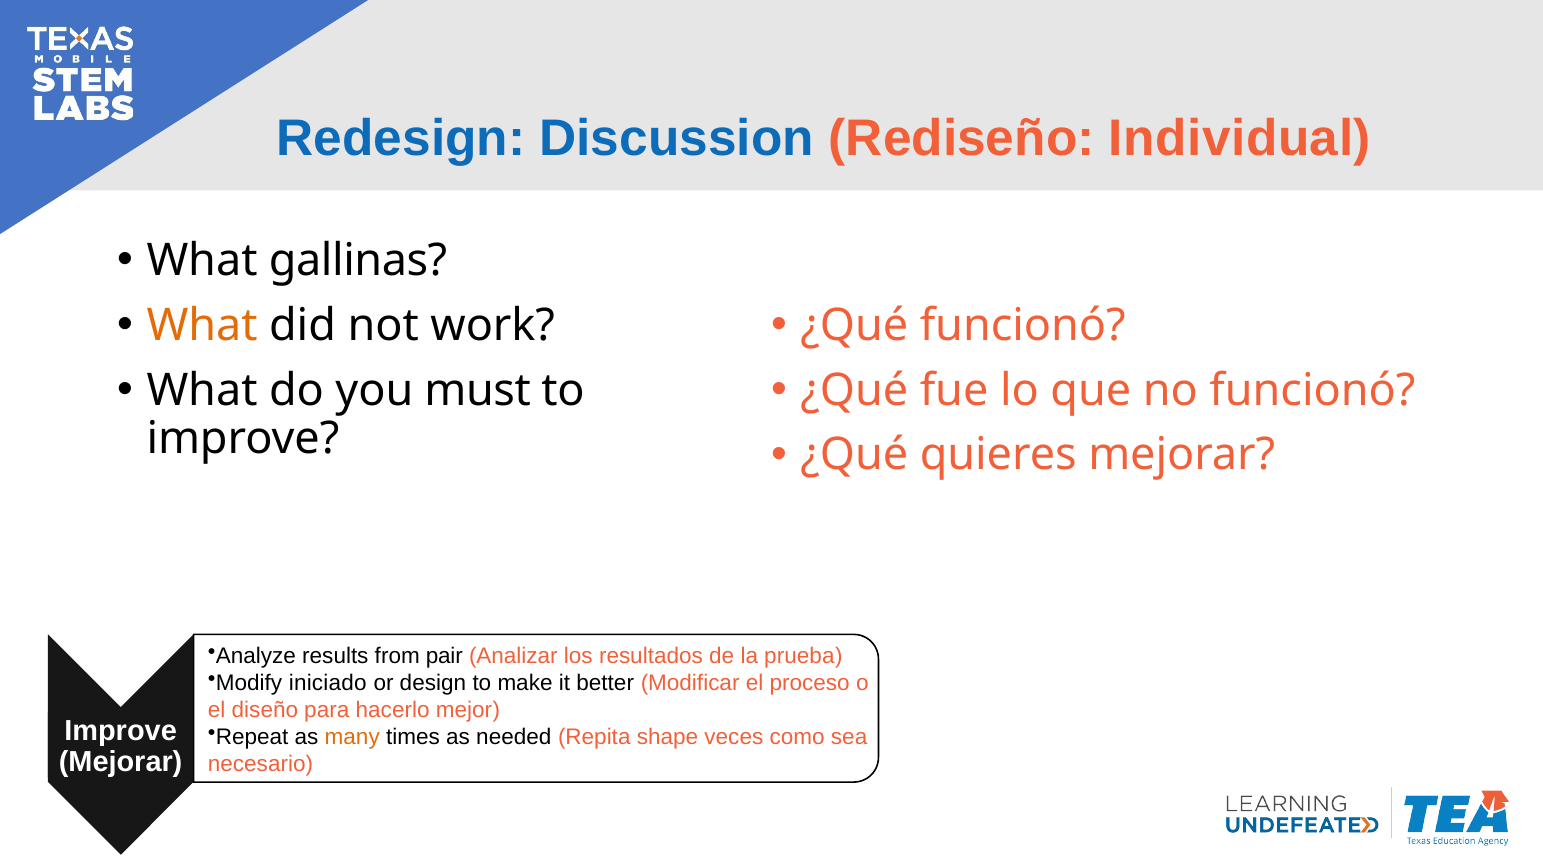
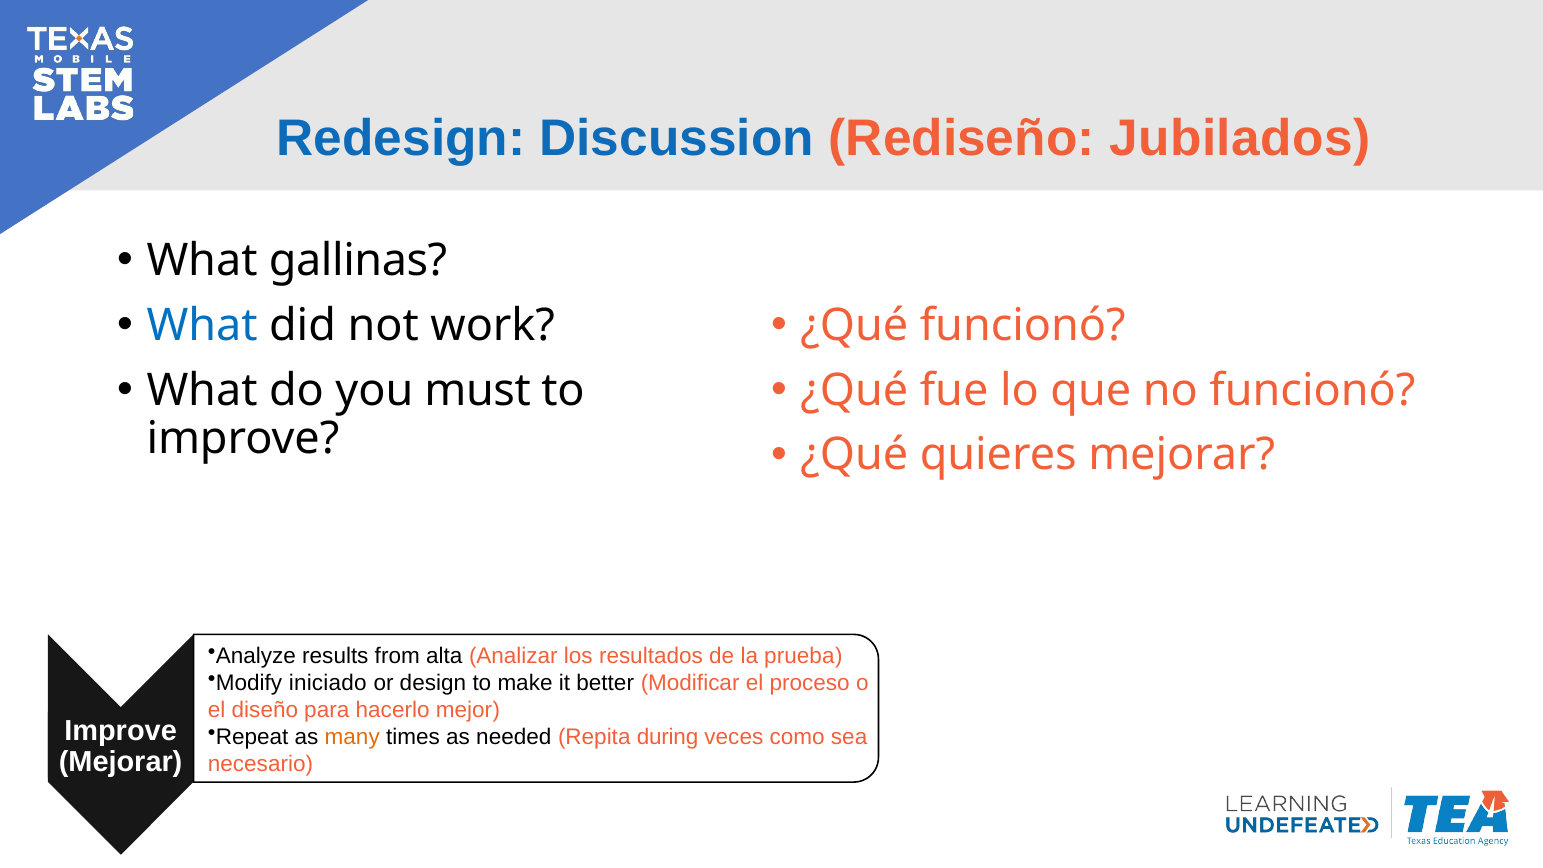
Individual: Individual -> Jubilados
What at (202, 326) colour: orange -> blue
pair: pair -> alta
shape: shape -> during
